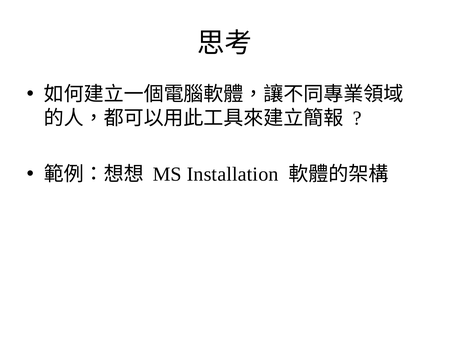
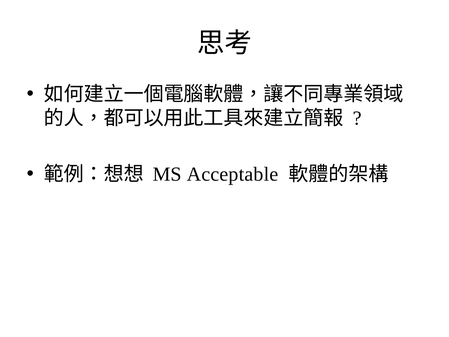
Installation: Installation -> Acceptable
